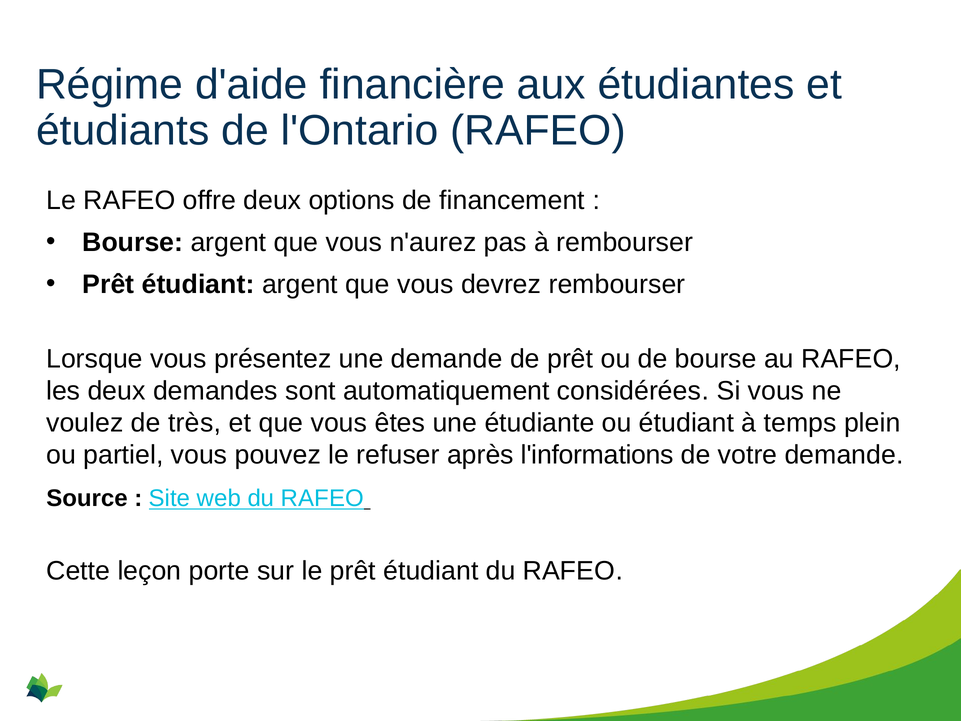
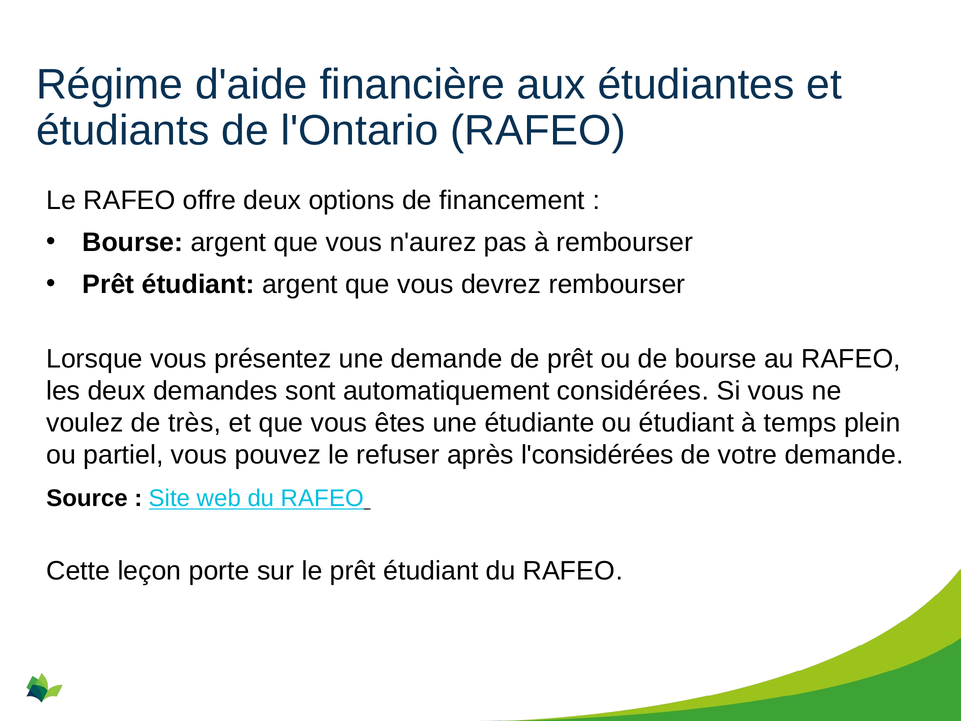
l'informations: l'informations -> l'considérées
